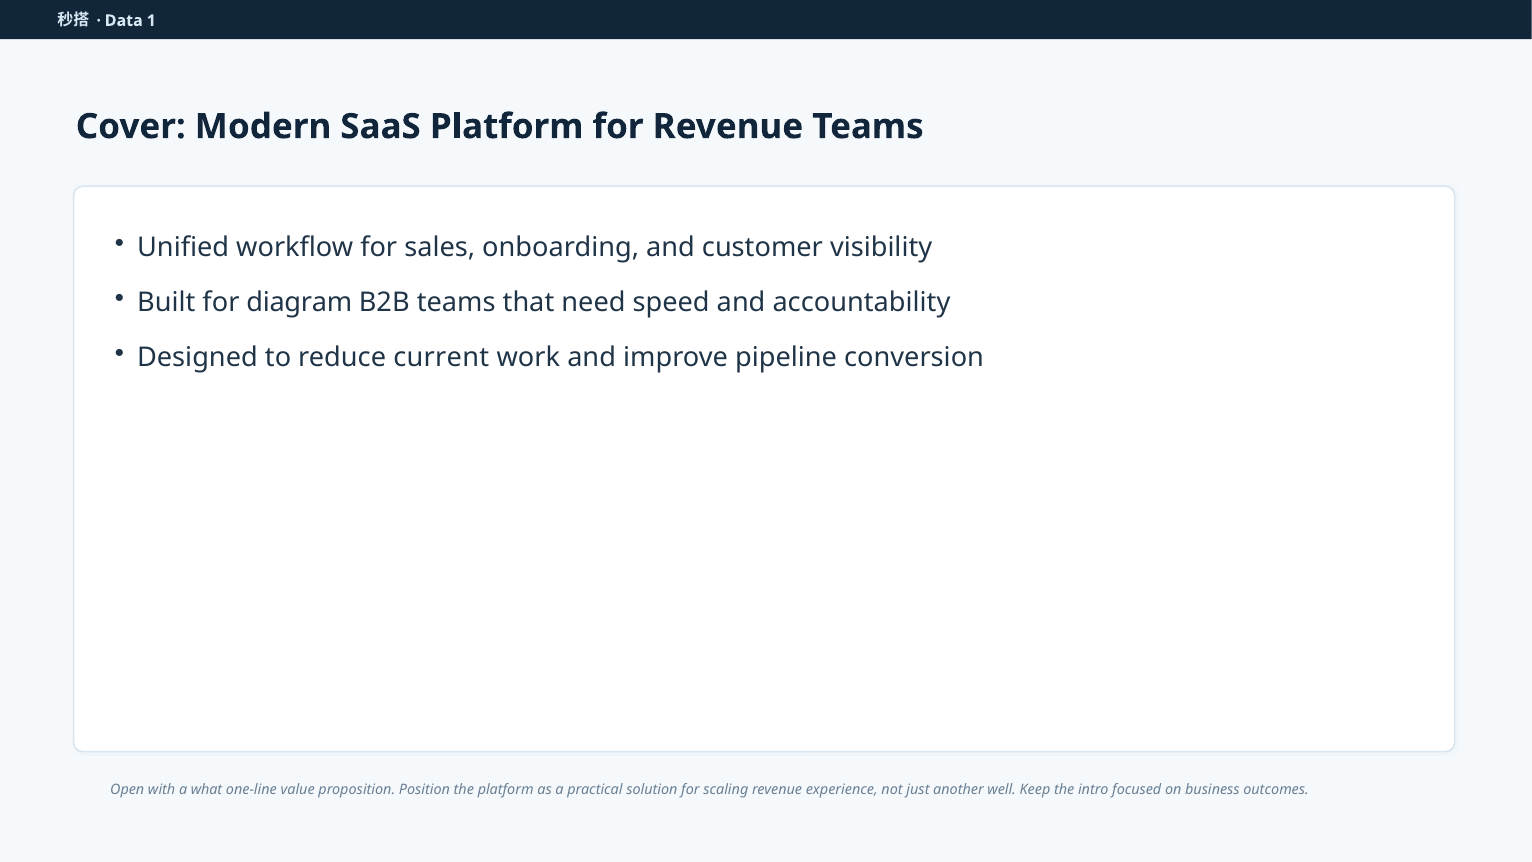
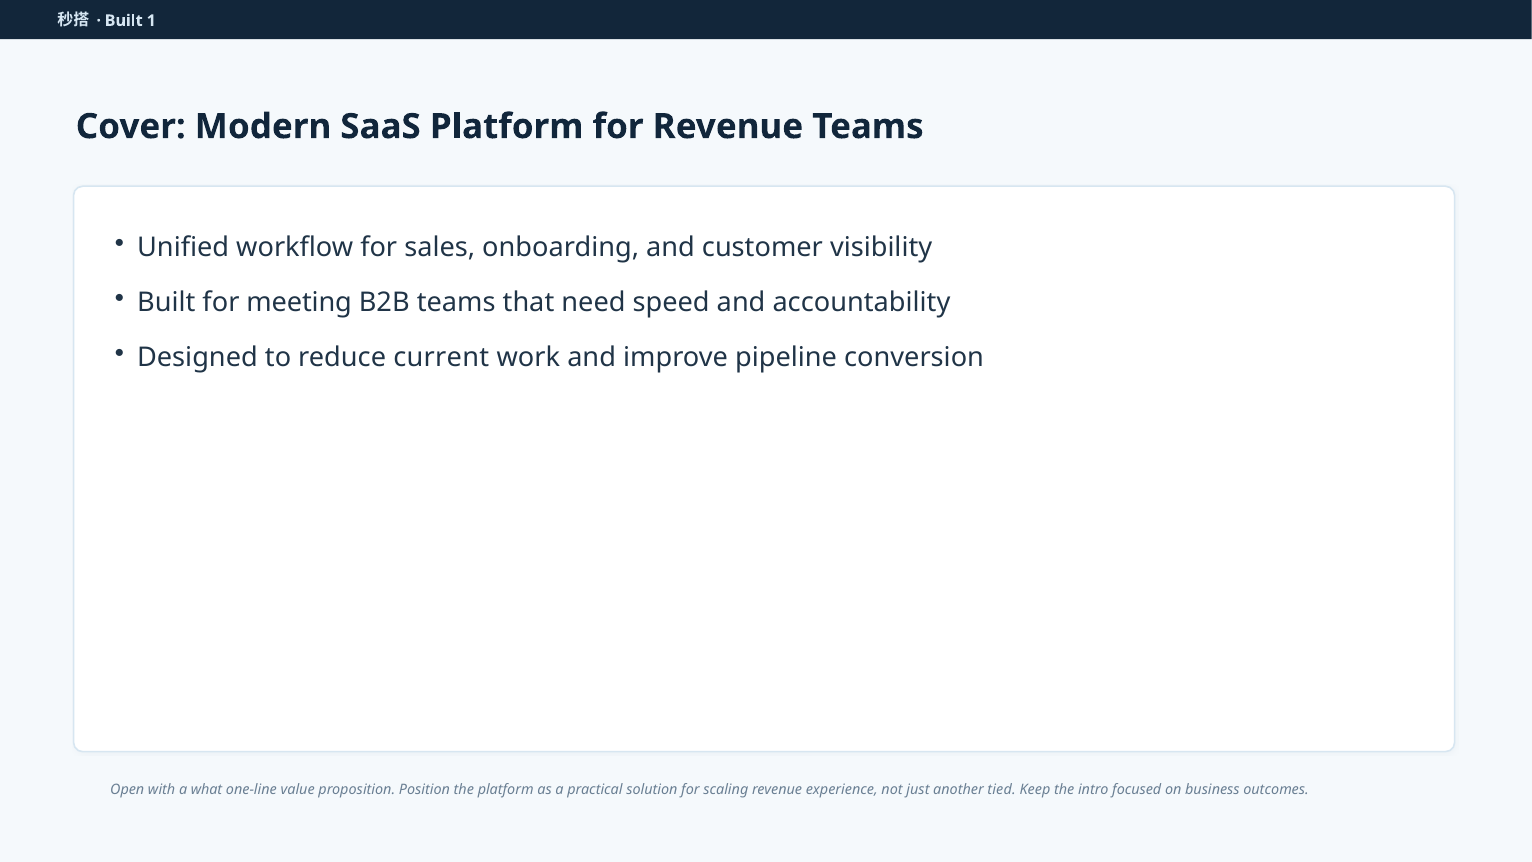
Data at (124, 21): Data -> Built
diagram: diagram -> meeting
well: well -> tied
